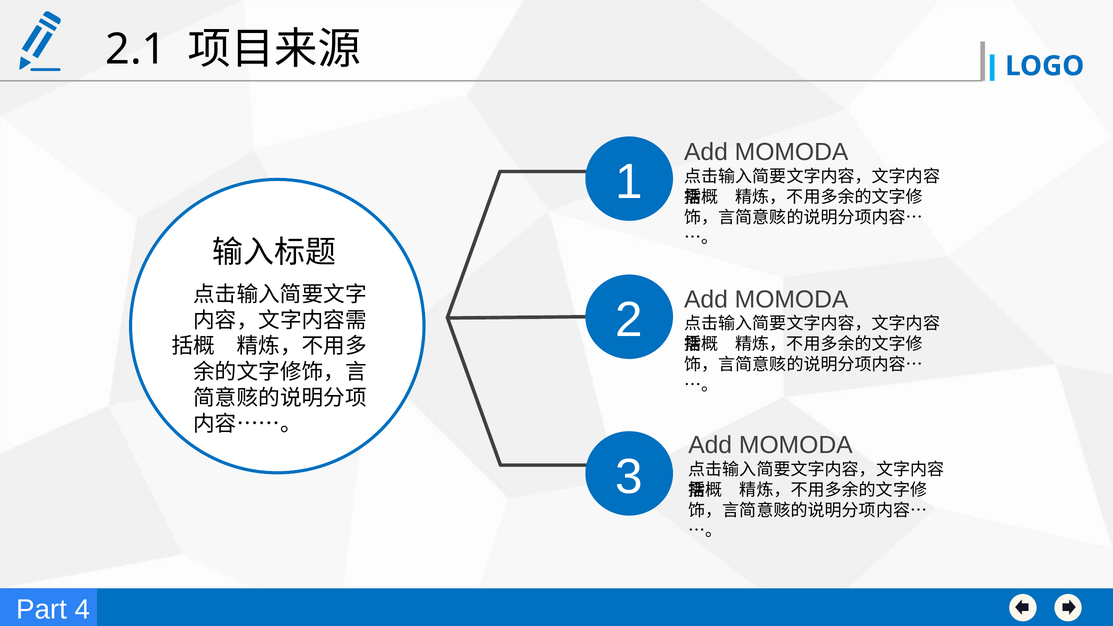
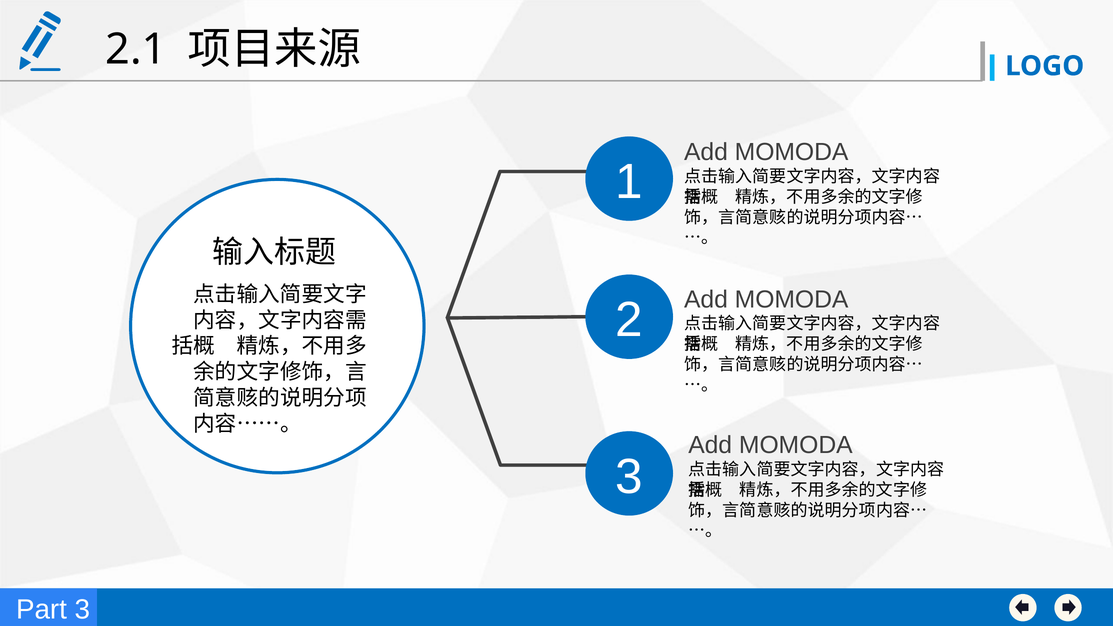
Part 4: 4 -> 3
